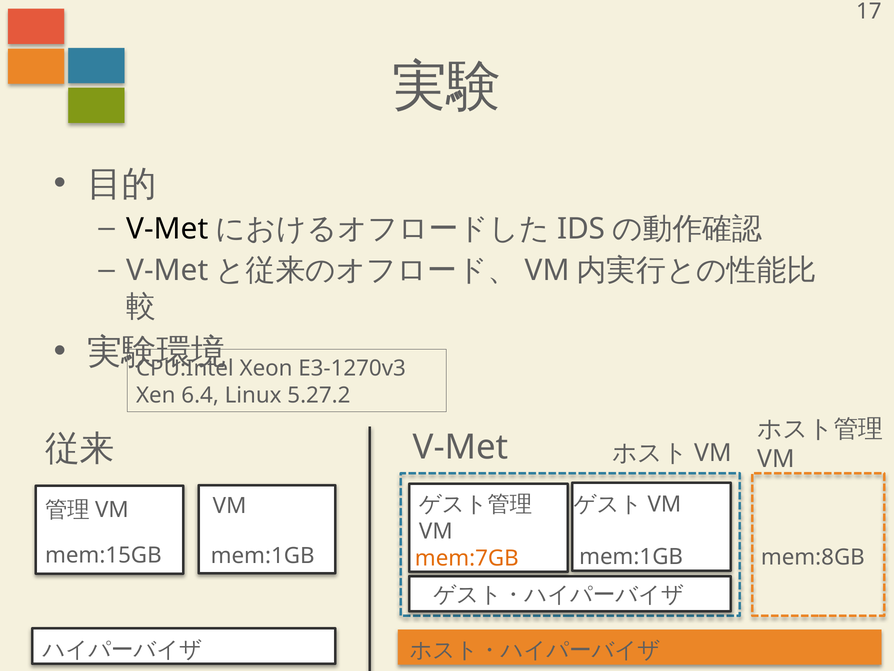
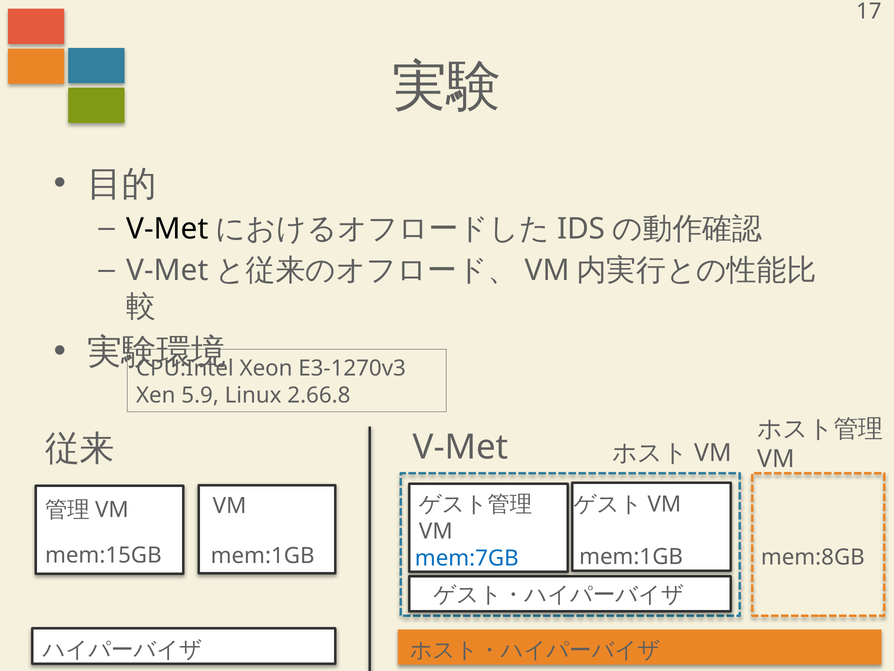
6.4: 6.4 -> 5.9
5.27.2: 5.27.2 -> 2.66.8
mem:7GB colour: orange -> blue
